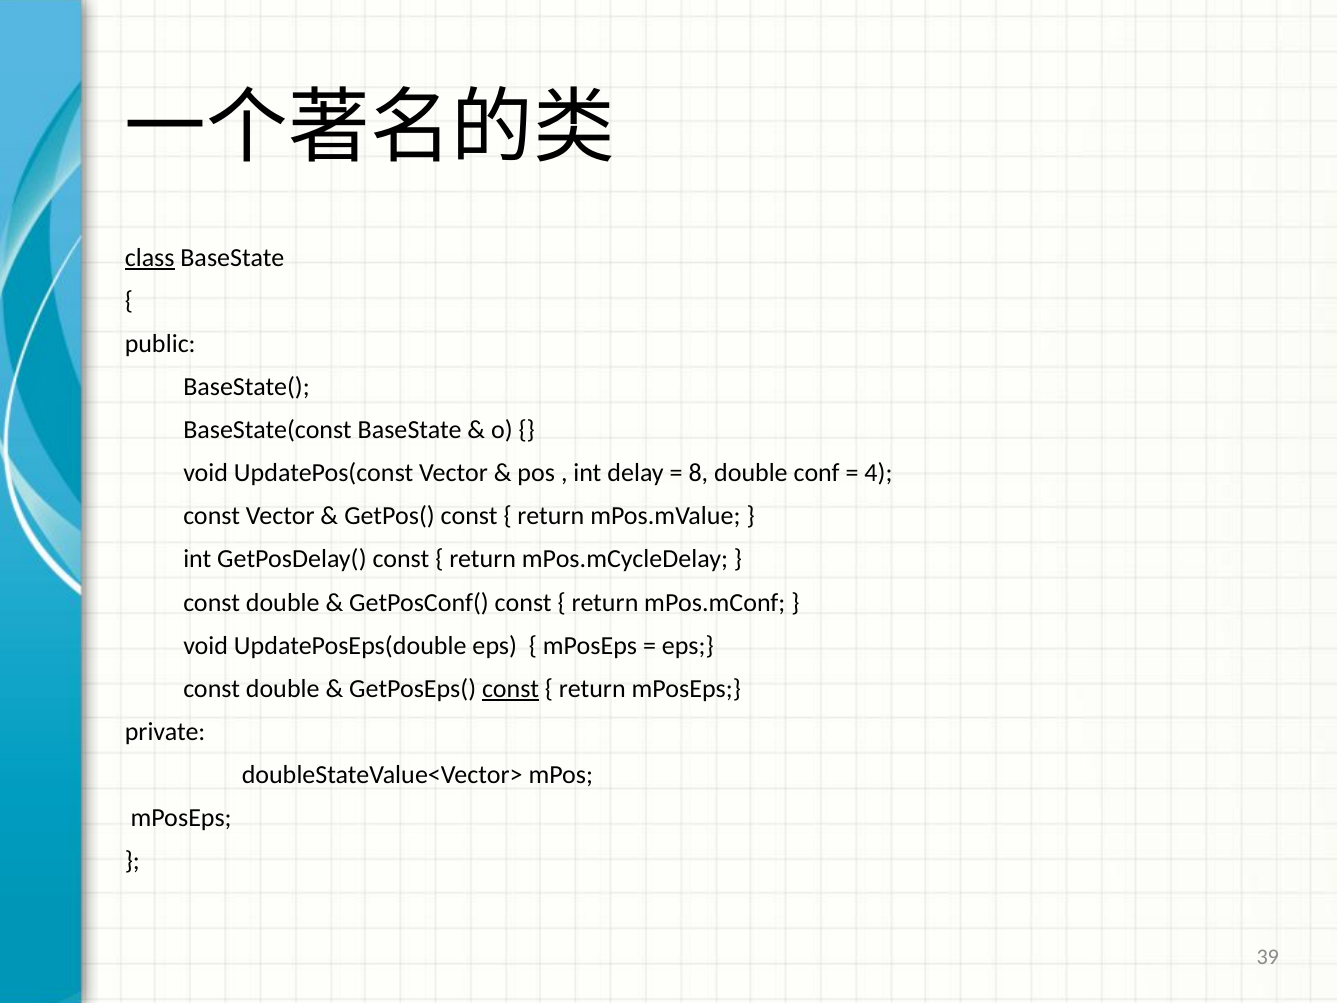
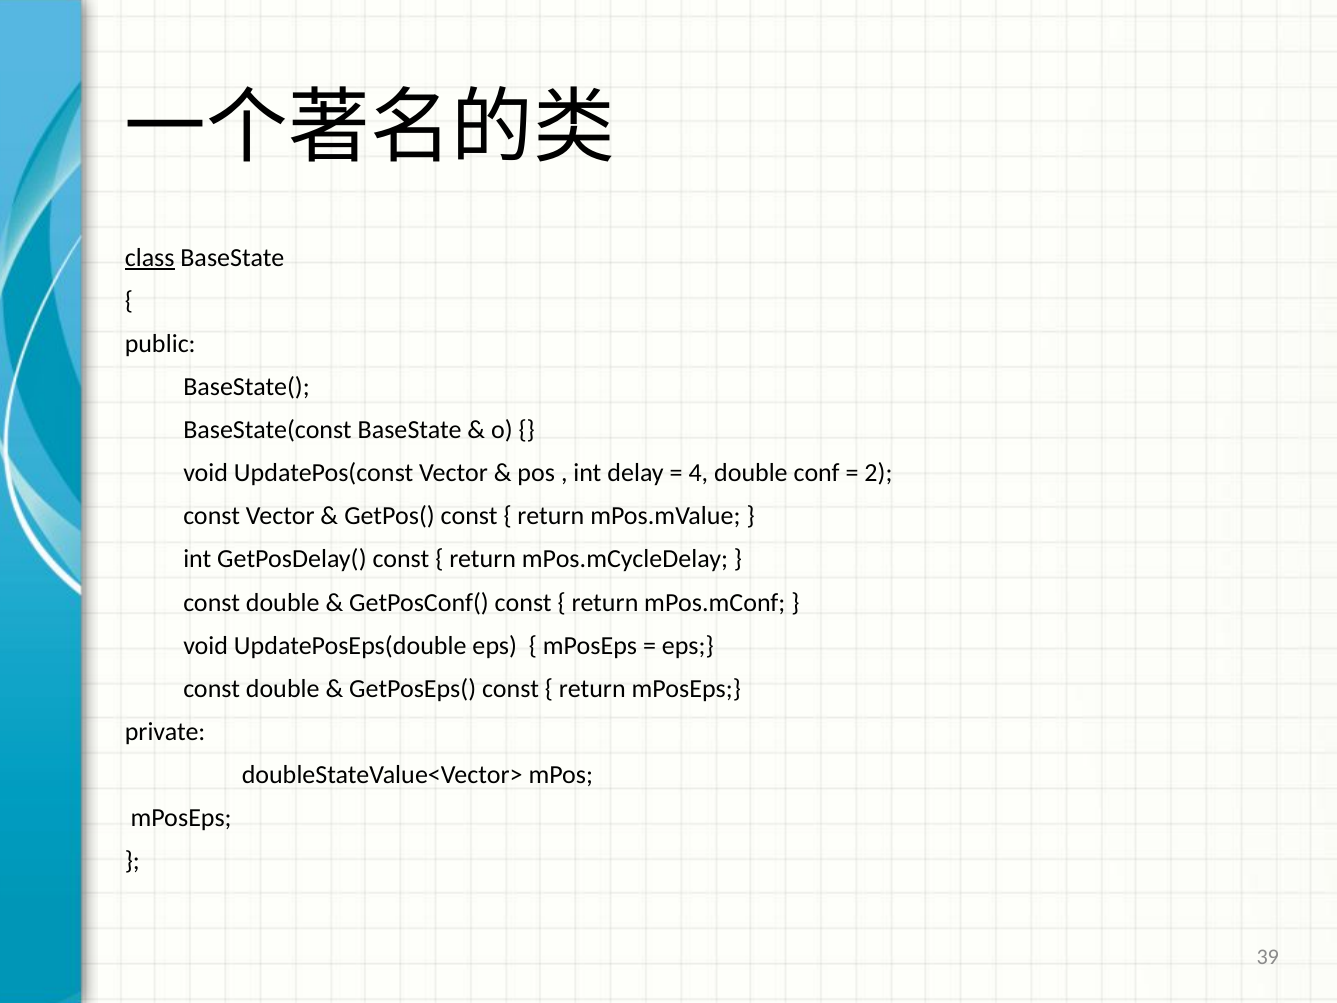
8: 8 -> 4
4: 4 -> 2
const at (511, 689) underline: present -> none
